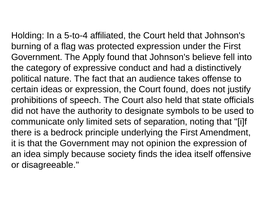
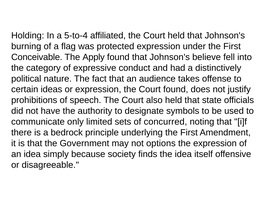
Government at (37, 57): Government -> Conceivable
separation: separation -> concurred
opinion: opinion -> options
